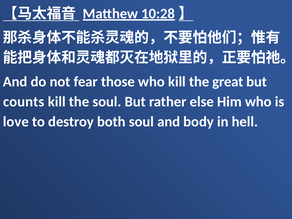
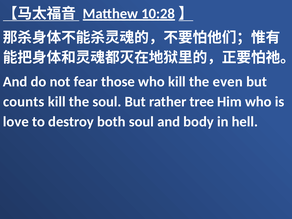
great: great -> even
else: else -> tree
